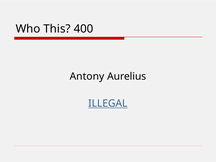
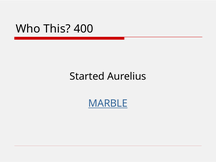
Antony: Antony -> Started
ILLEGAL: ILLEGAL -> MARBLE
